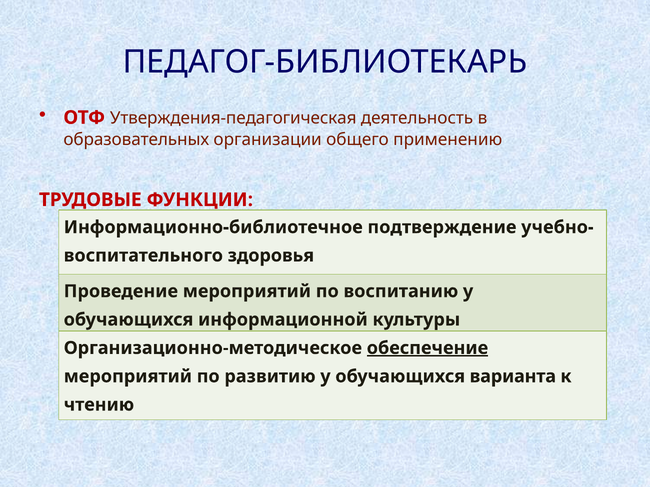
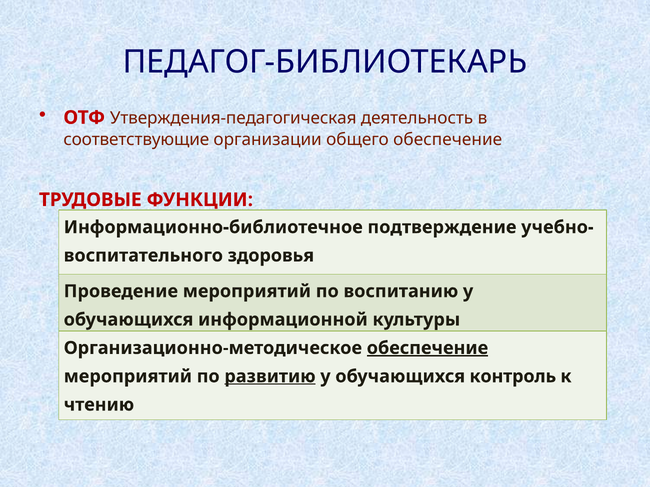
образовательных: образовательных -> соответствующие
общего применению: применению -> обеспечение
развитию underline: none -> present
варианта: варианта -> контроль
